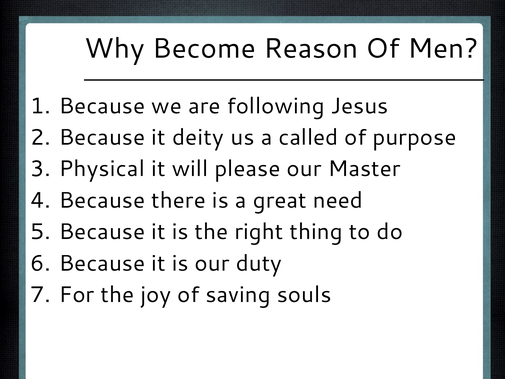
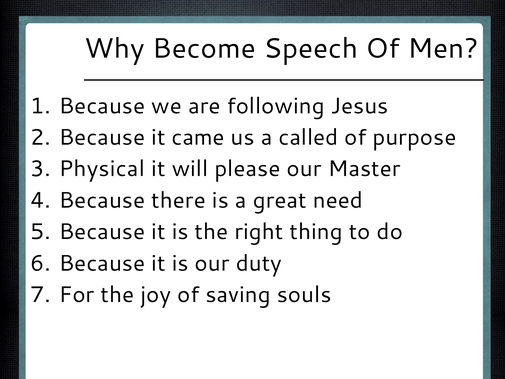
Reason: Reason -> Speech
deity: deity -> came
